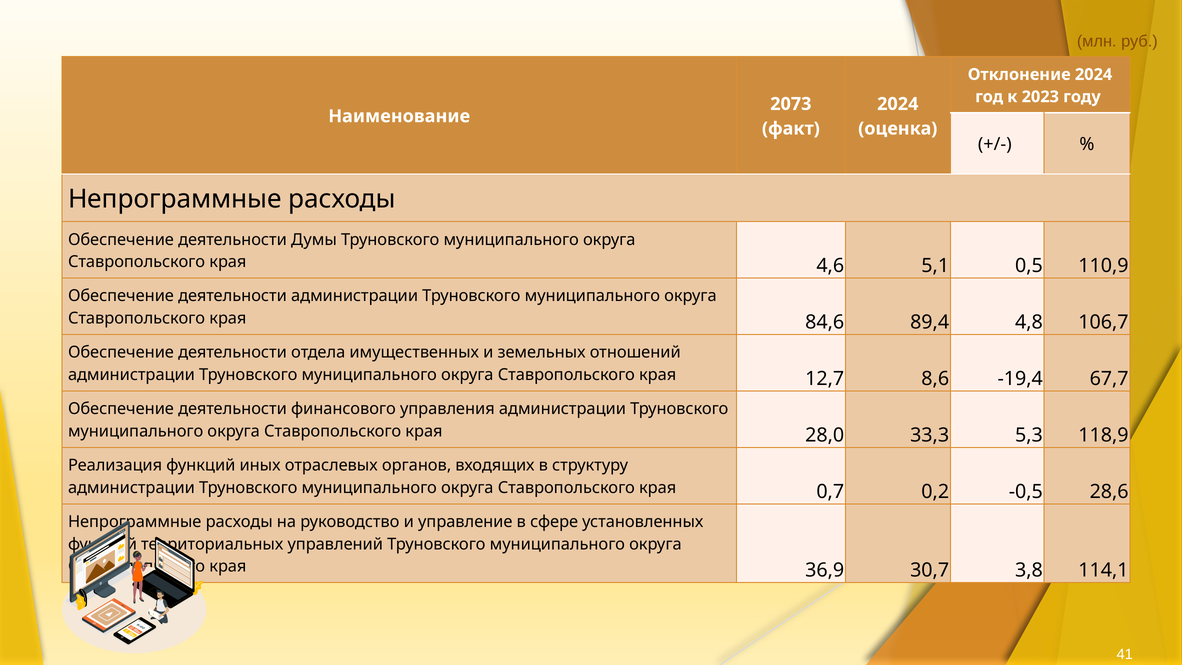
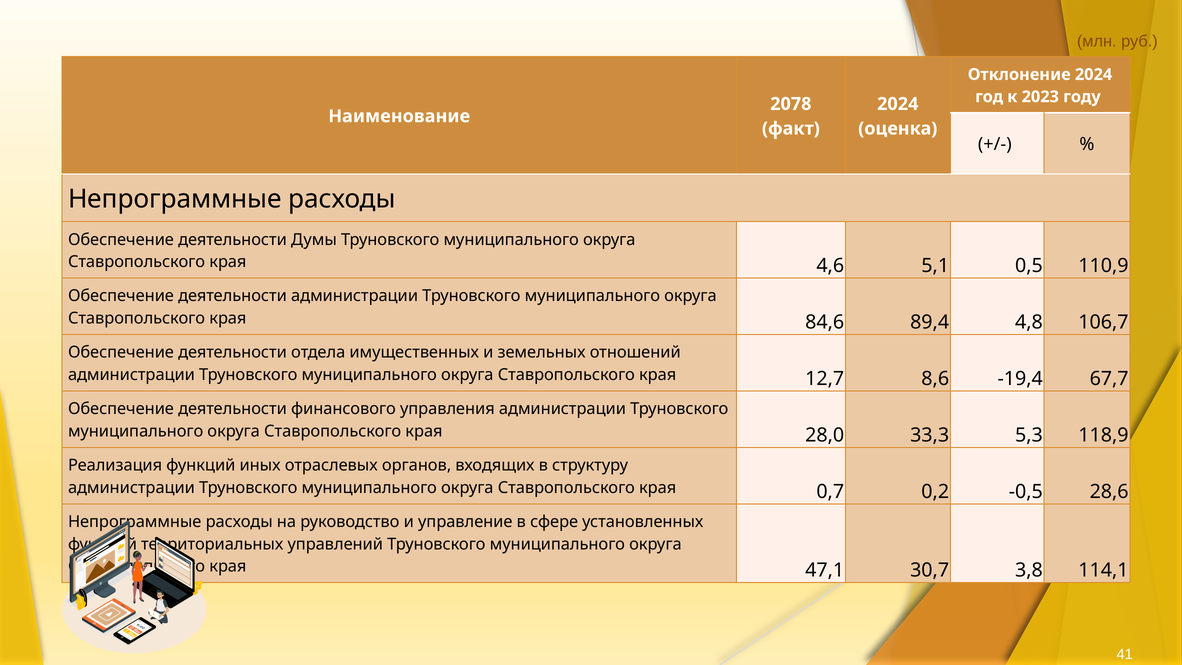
2073: 2073 -> 2078
36,9: 36,9 -> 47,1
